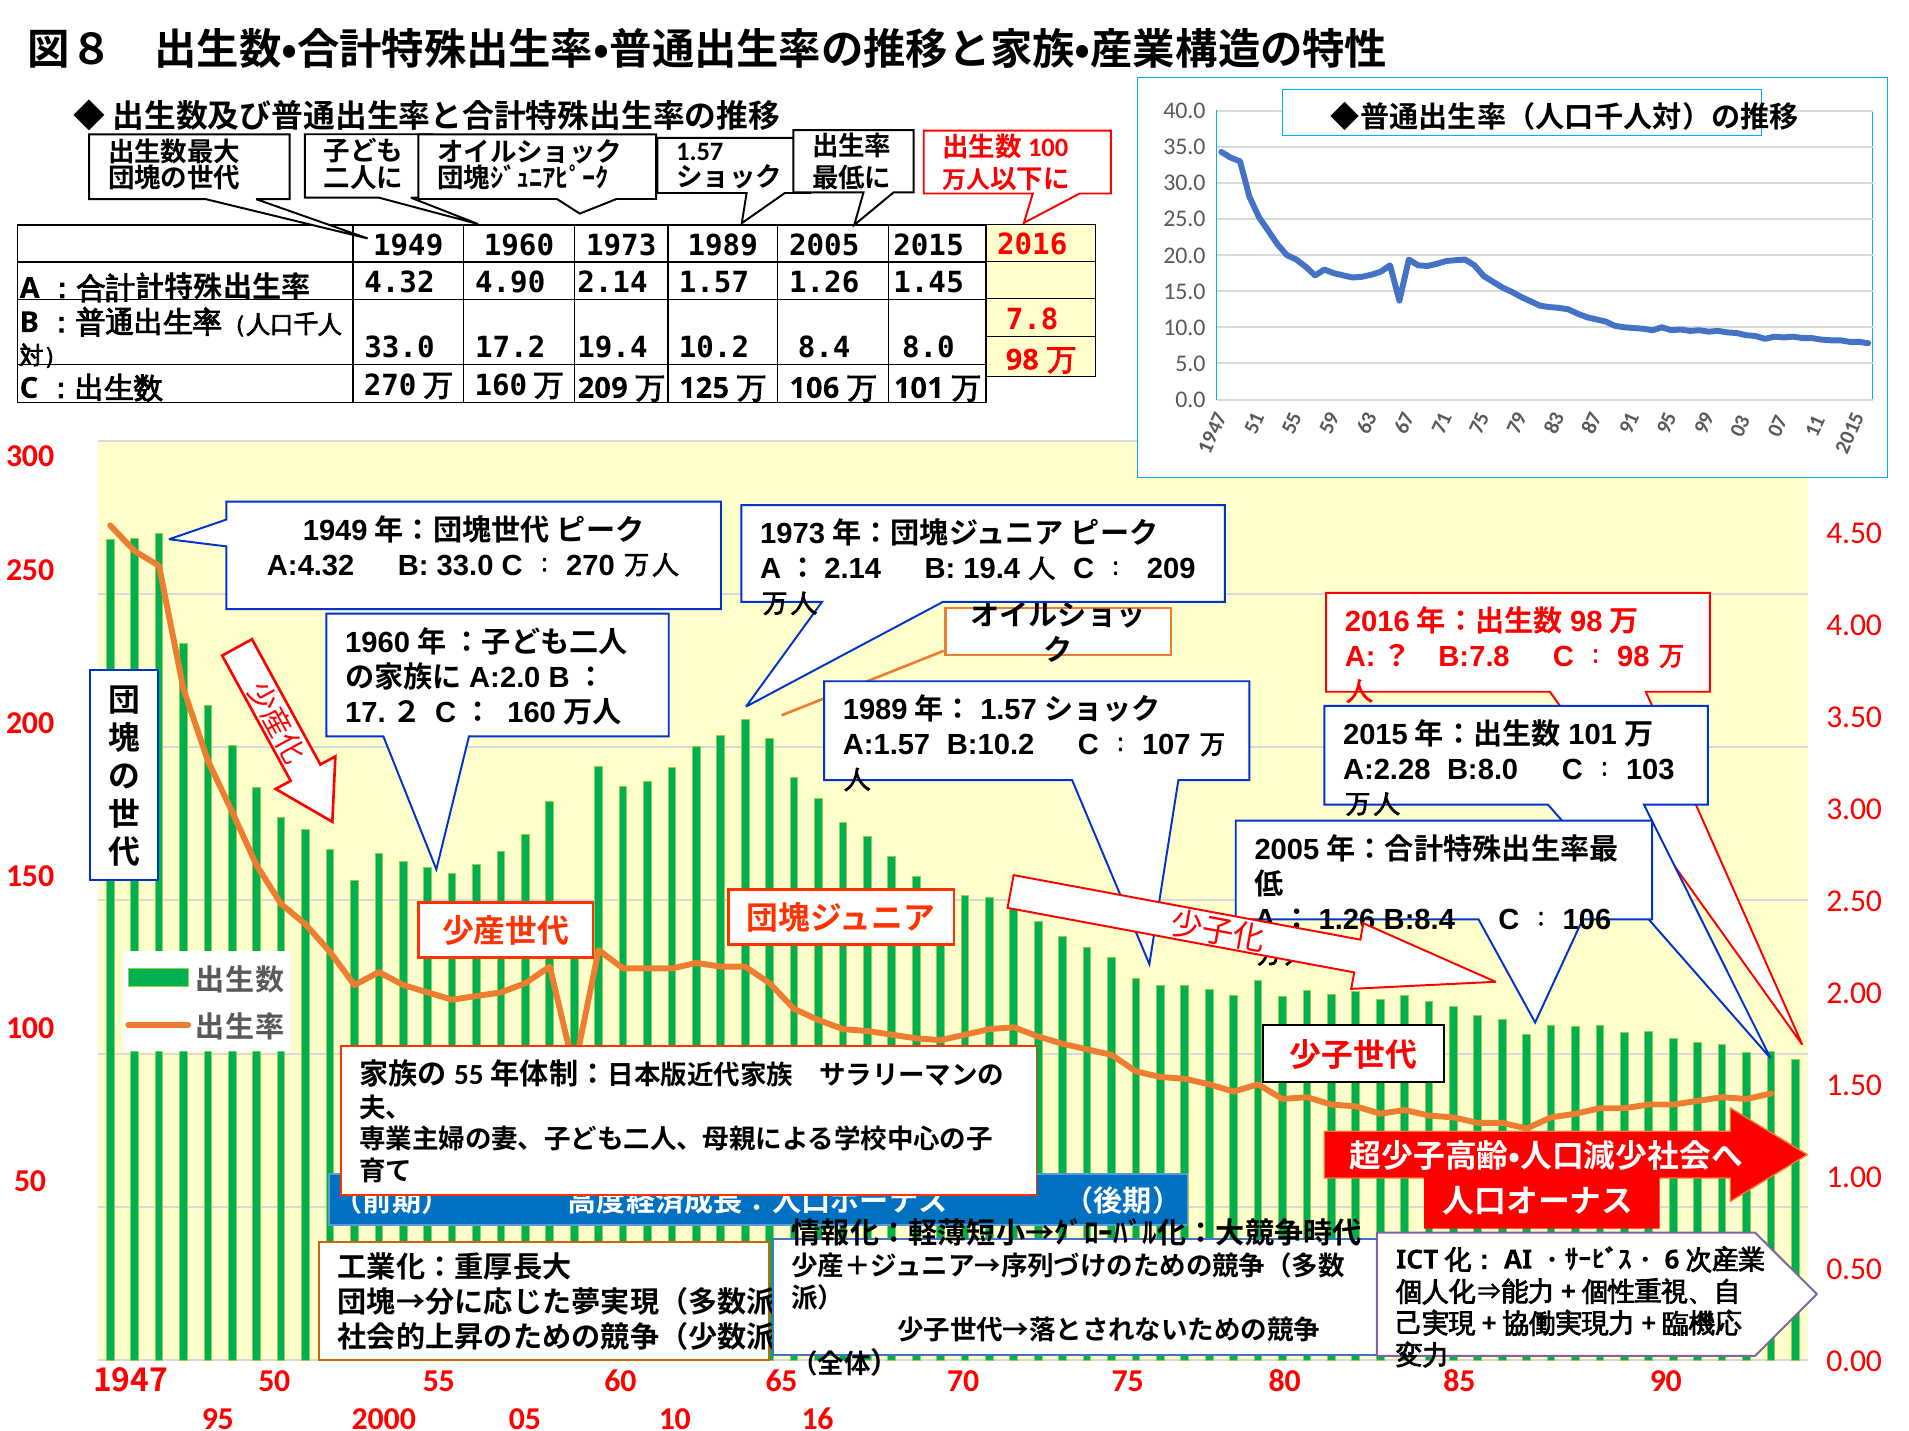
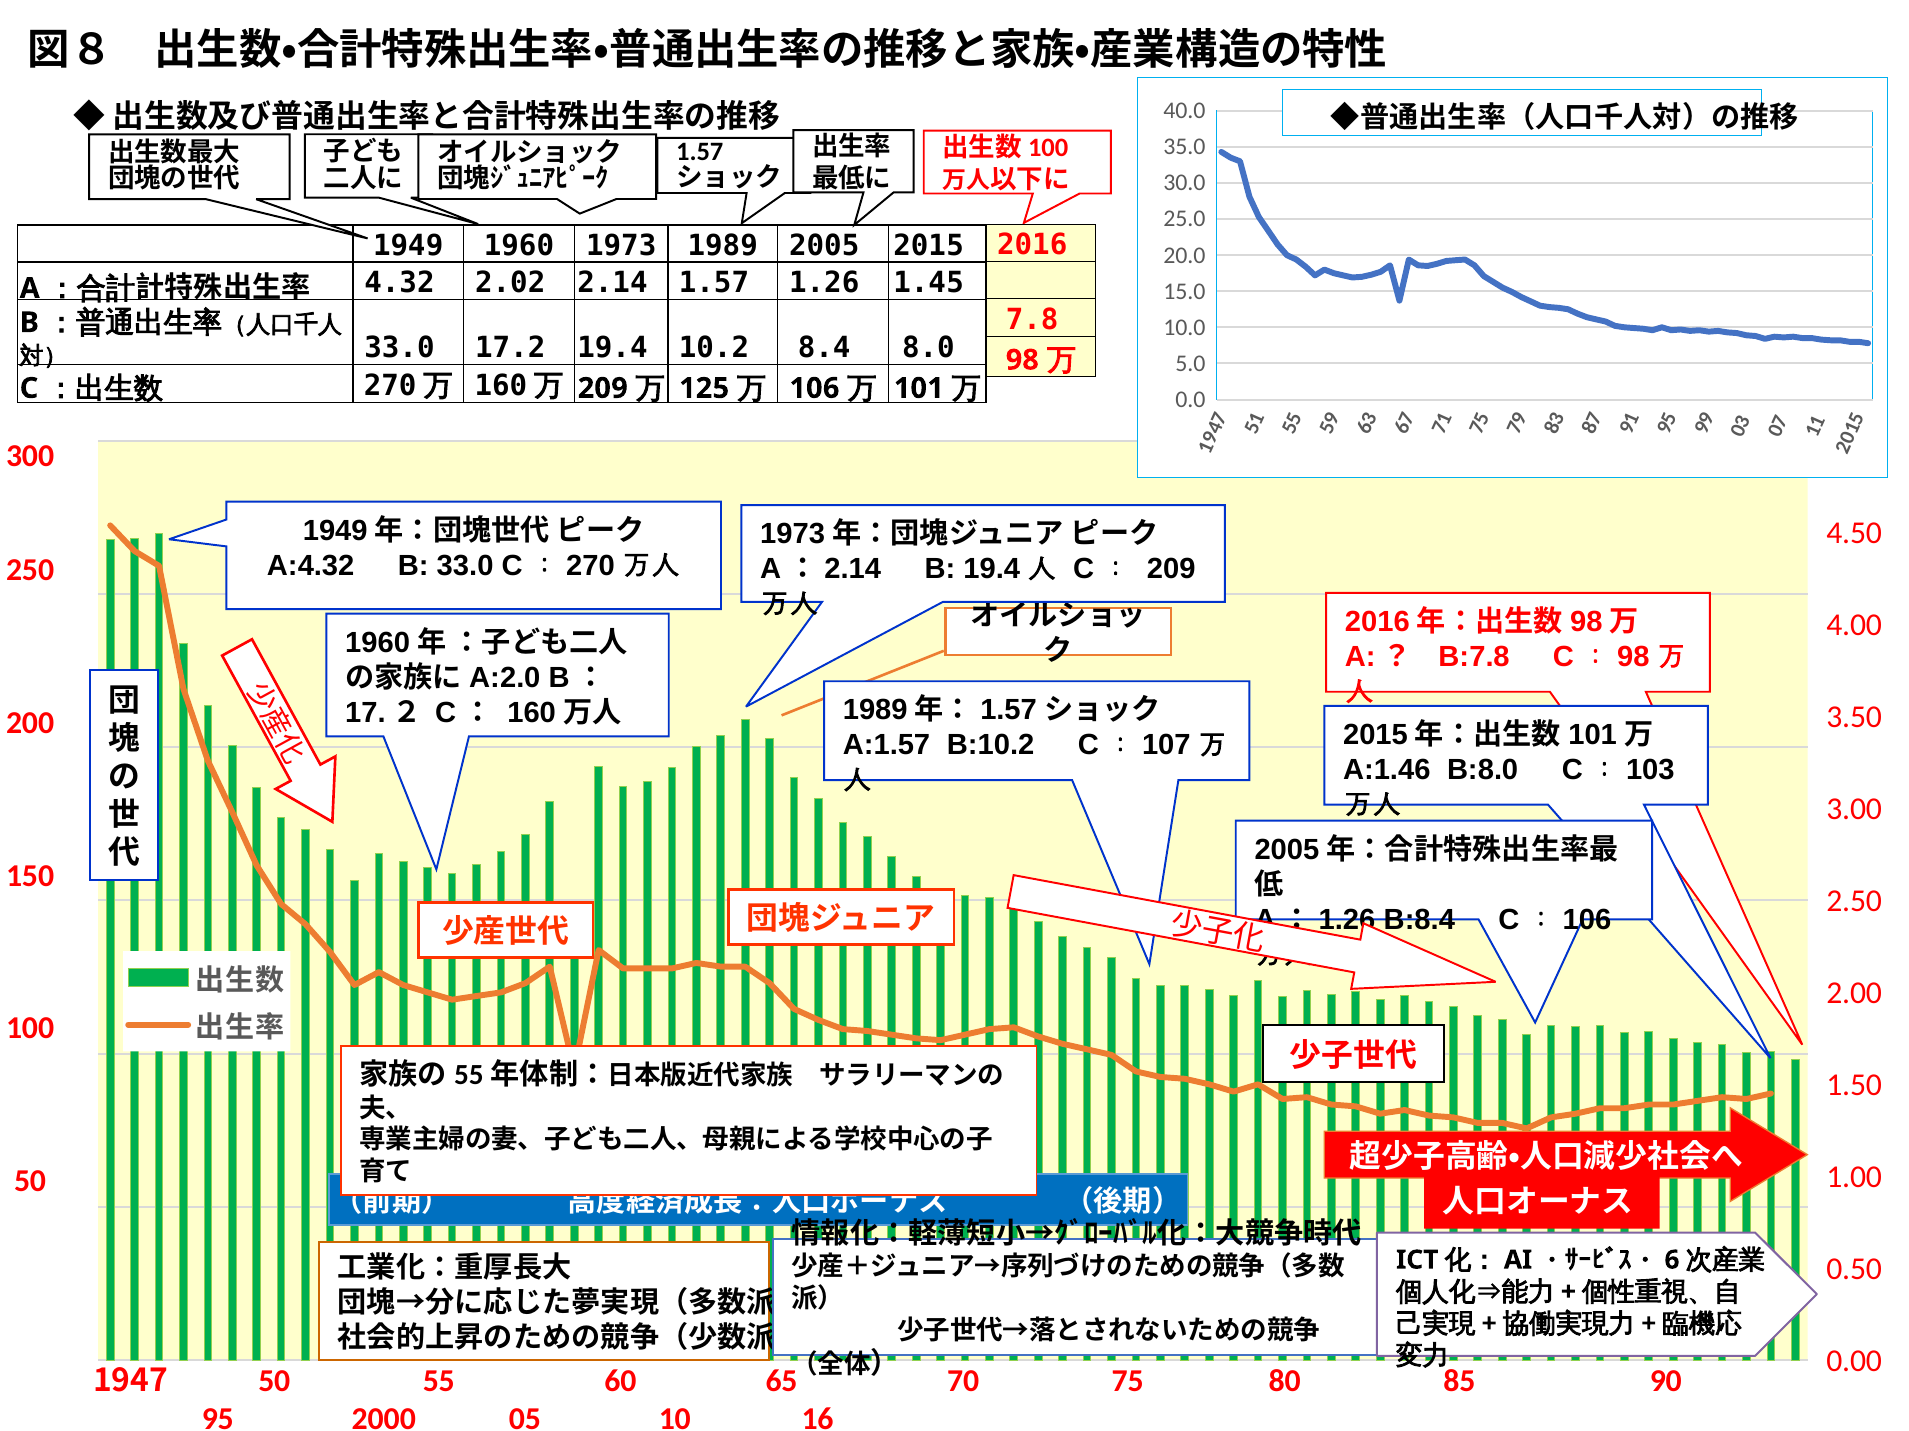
4.90: 4.90 -> 2.02
A:2.28: A:2.28 -> A:1.46
